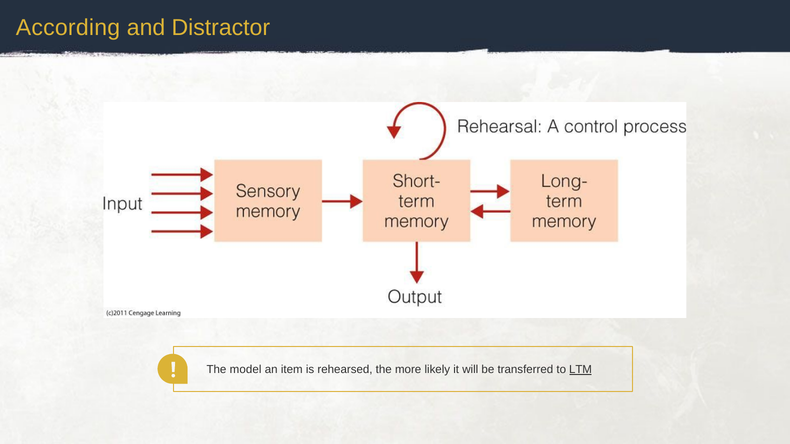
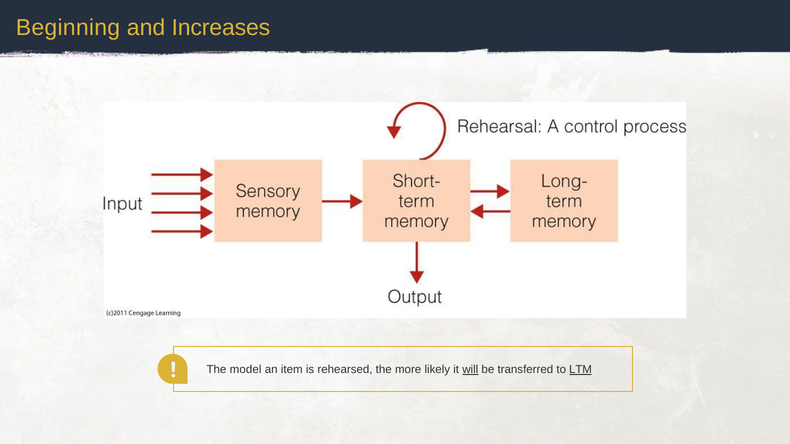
According: According -> Beginning
Distractor: Distractor -> Increases
will underline: none -> present
